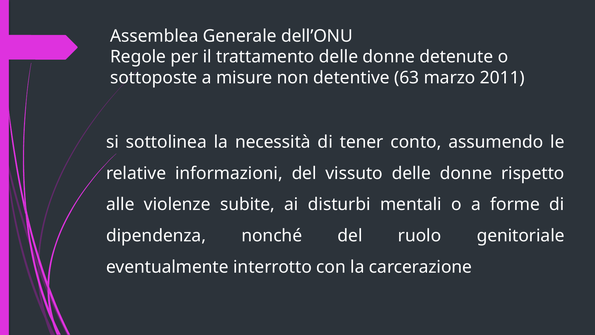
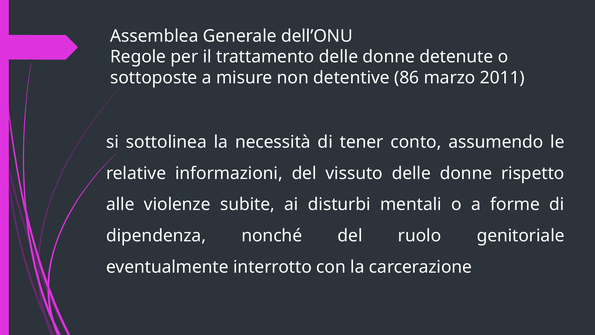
63: 63 -> 86
